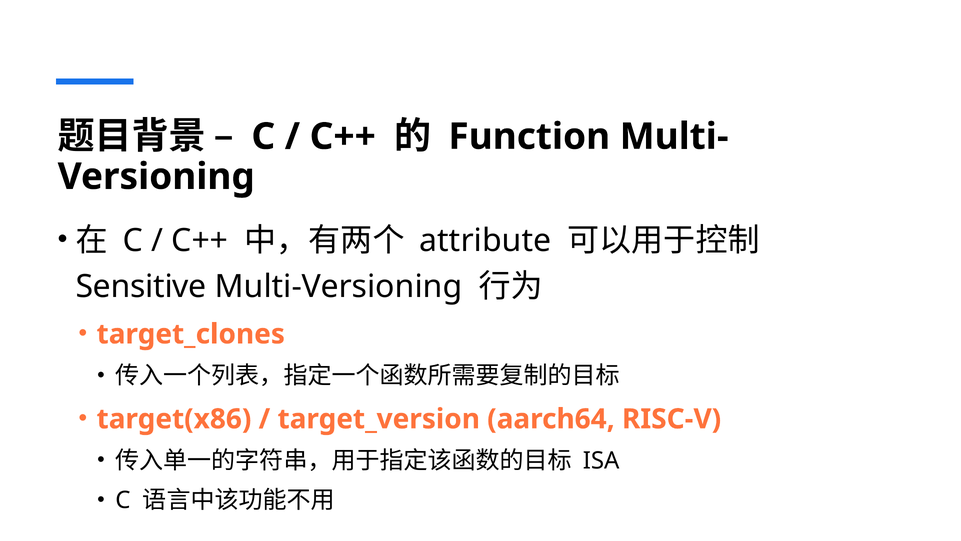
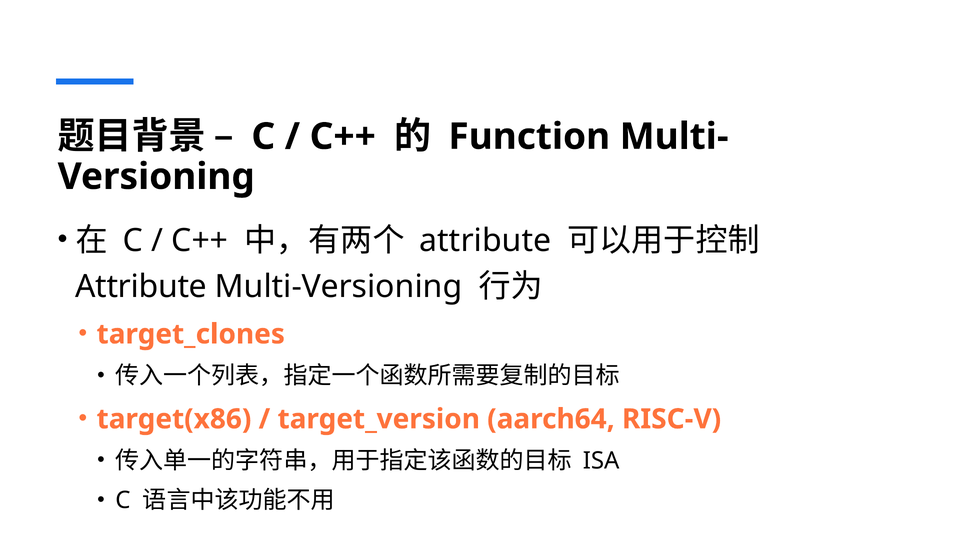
Sensitive at (141, 287): Sensitive -> Attribute
